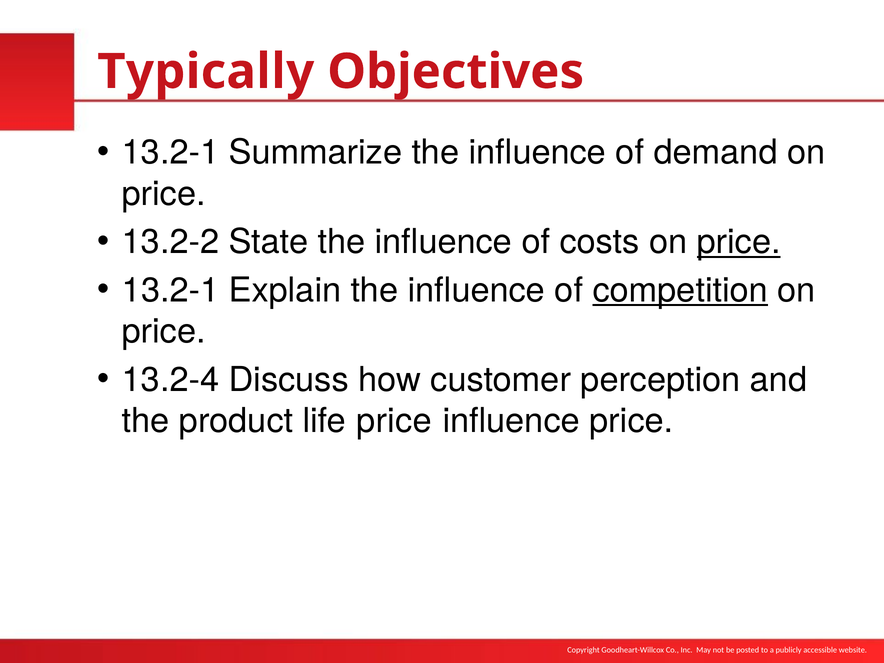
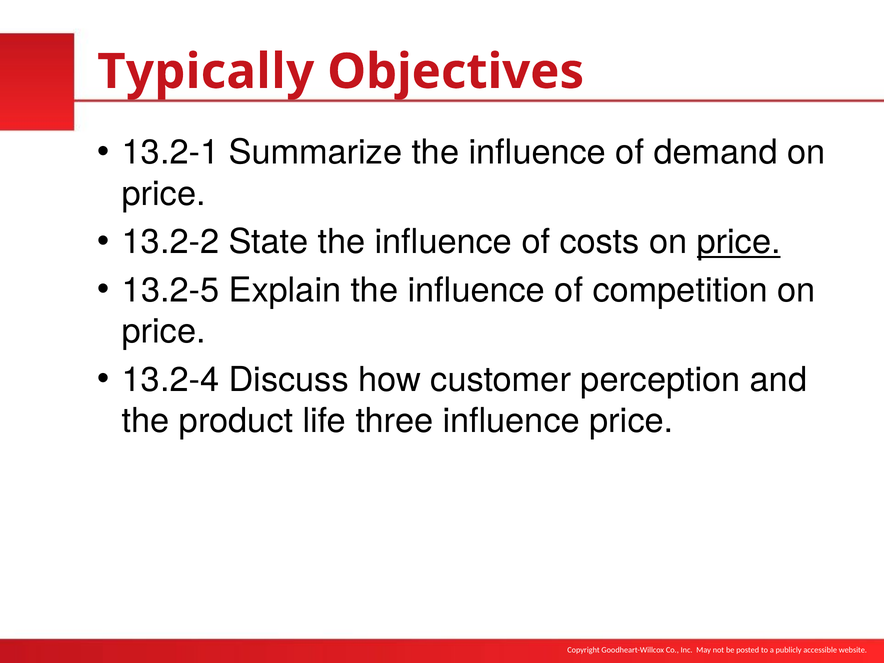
13.2-1 at (171, 290): 13.2-1 -> 13.2-5
competition underline: present -> none
life price: price -> three
